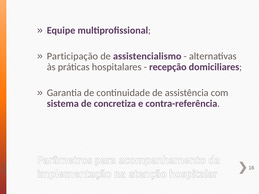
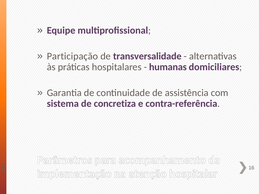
assistencialismo: assistencialismo -> transversalidade
recepção: recepção -> humanas
